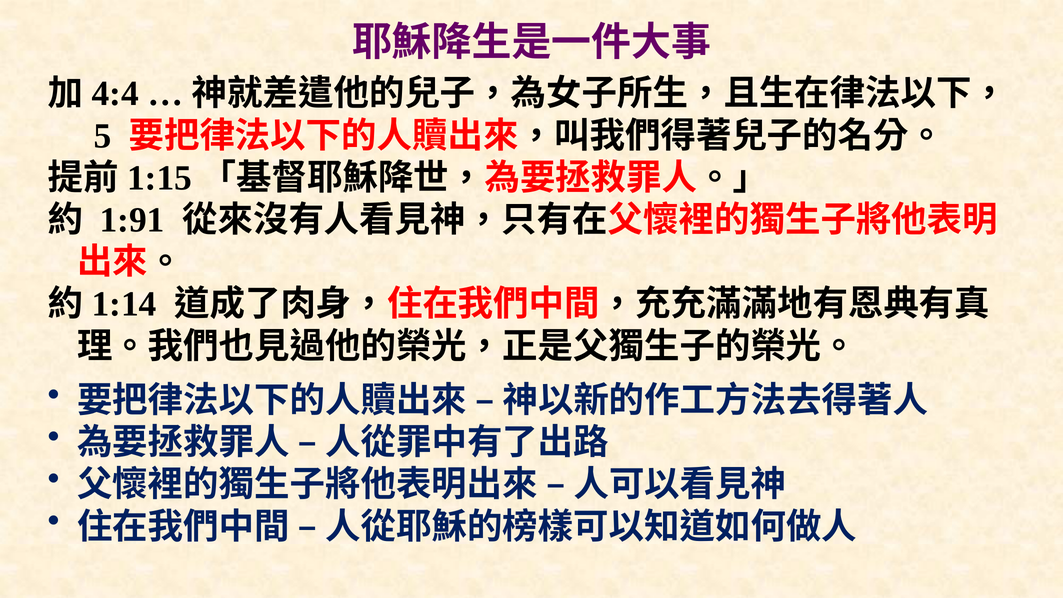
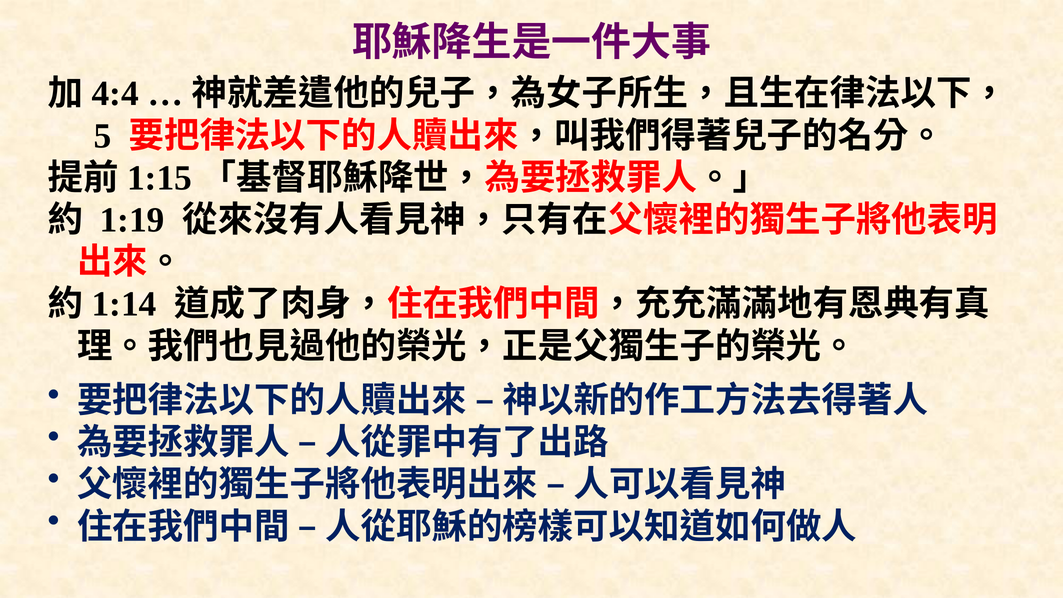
1:91: 1:91 -> 1:19
